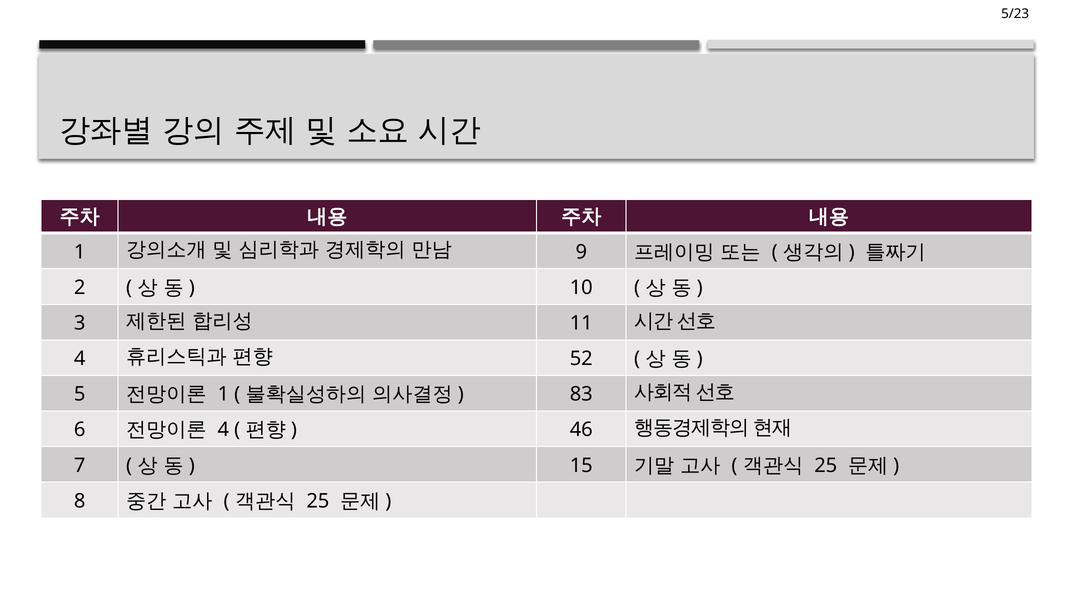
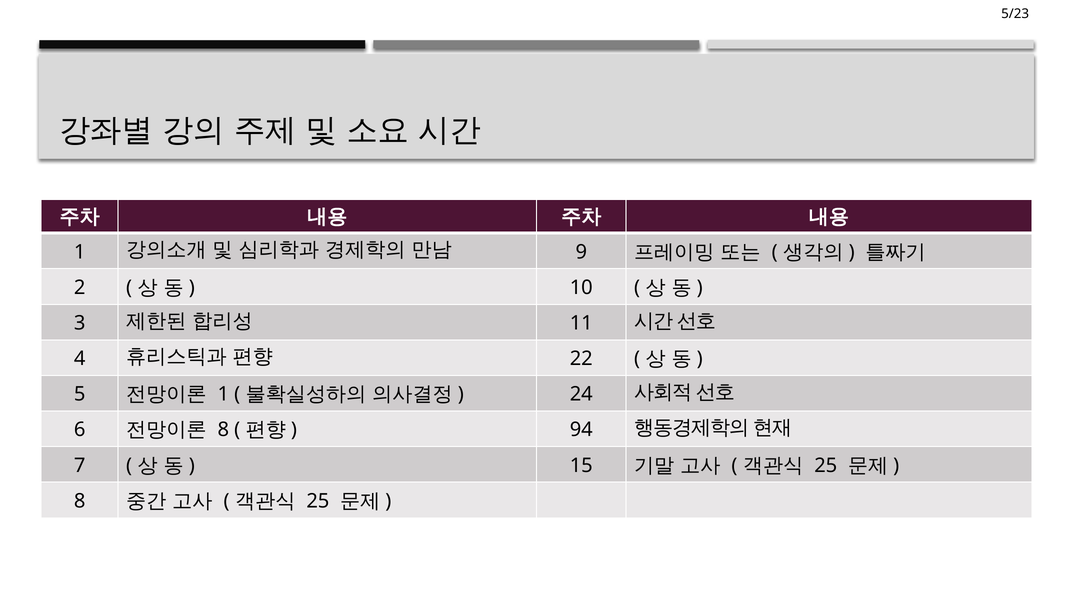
52: 52 -> 22
83: 83 -> 24
4 at (223, 430): 4 -> 8
46: 46 -> 94
